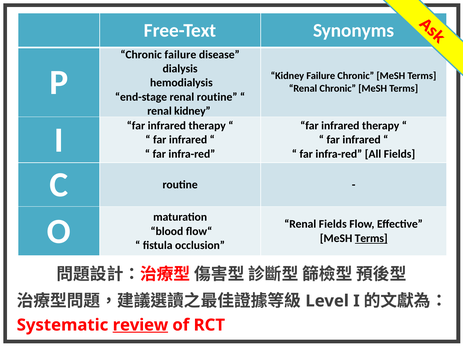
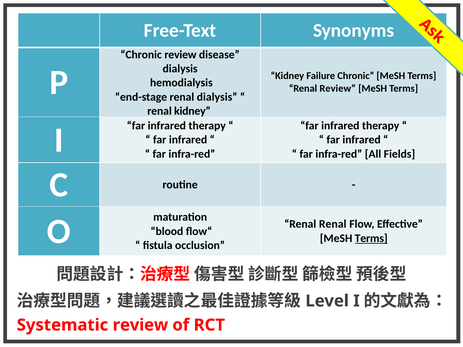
Chronic failure: failure -> review
Renal Chronic: Chronic -> Review
renal routine: routine -> dialysis
Renal Fields: Fields -> Renal
review at (140, 325) underline: present -> none
